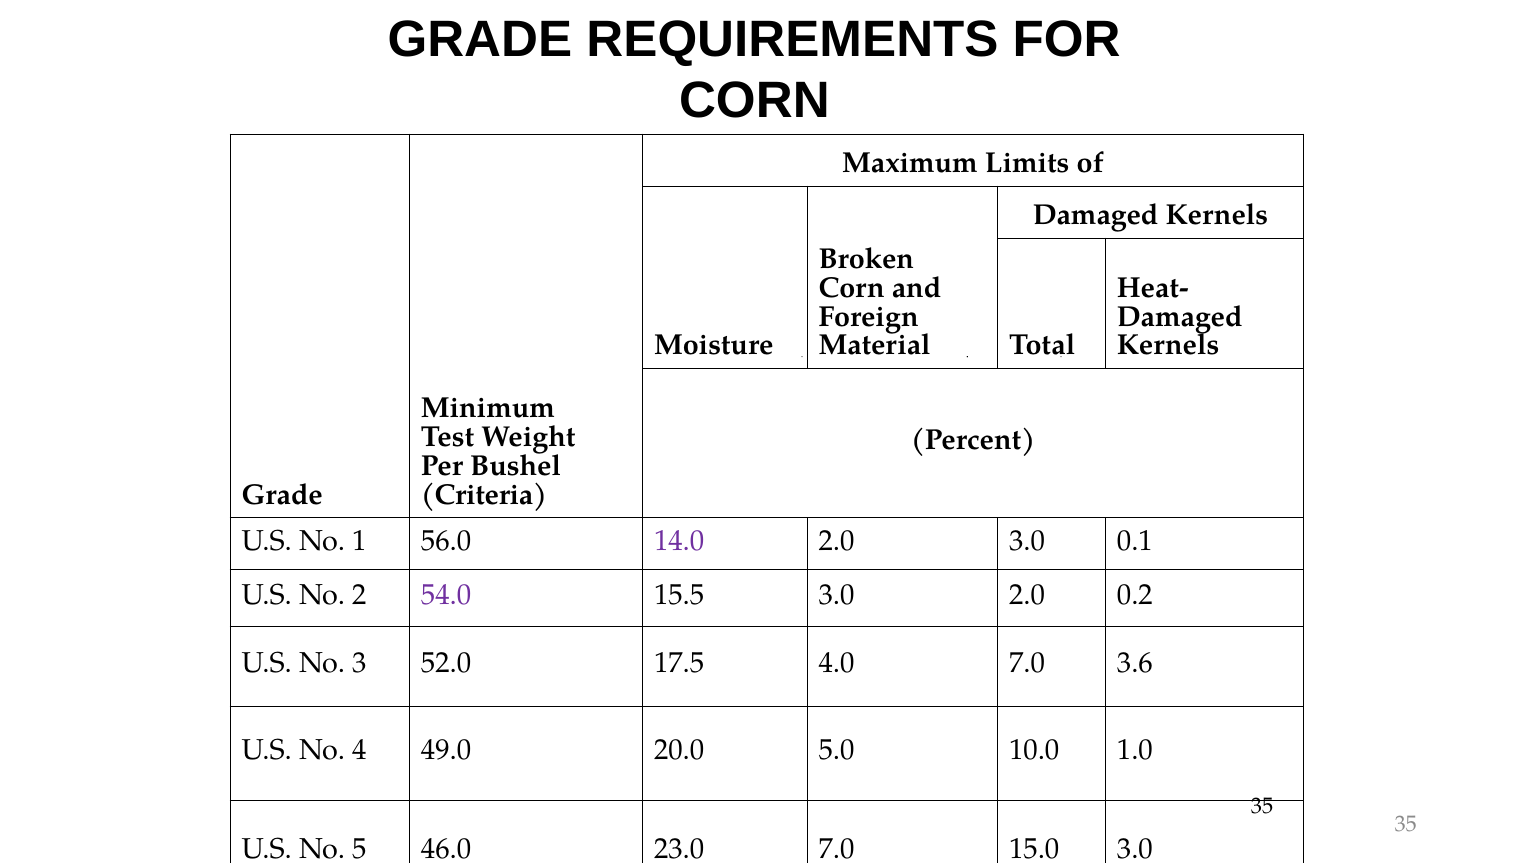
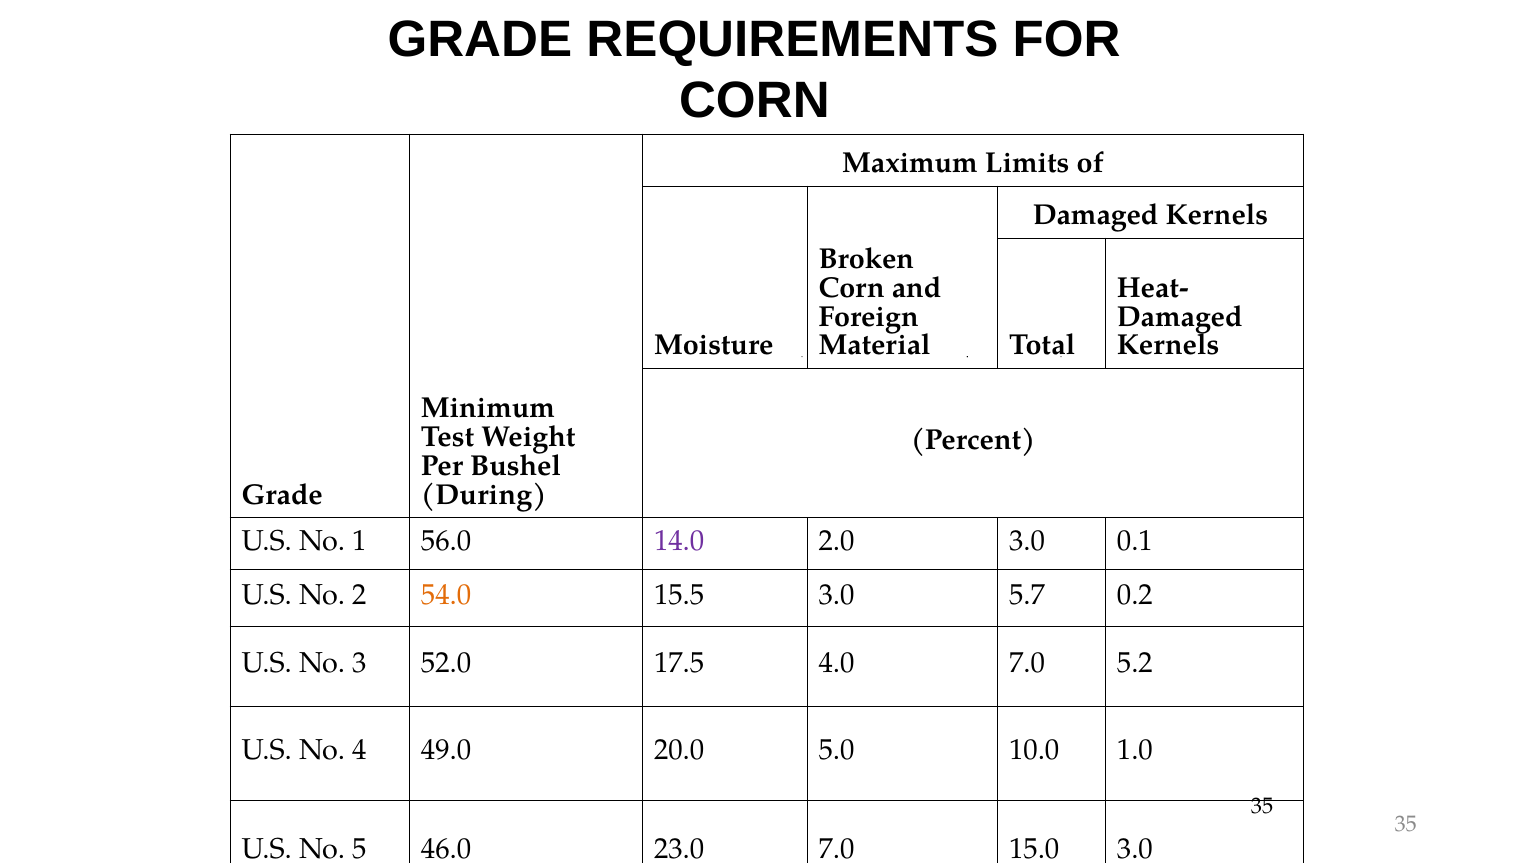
Criteria: Criteria -> During
54.0 colour: purple -> orange
3.0 2.0: 2.0 -> 5.7
3.6: 3.6 -> 5.2
